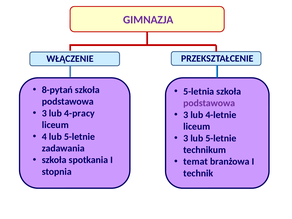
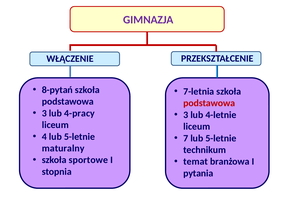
5-letnia: 5-letnia -> 7-letnia
podstawowa at (209, 103) colour: purple -> red
3 at (186, 138): 3 -> 7
zadawania: zadawania -> maturalny
spotkania: spotkania -> sportowe
technik: technik -> pytania
